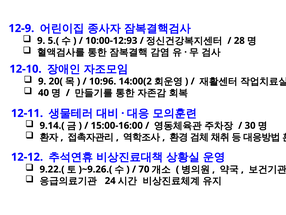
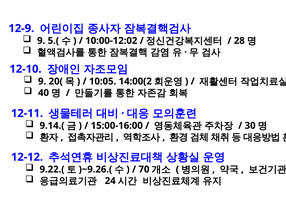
10:00-12:93: 10:00-12:93 -> 10:00-12:02
10:96: 10:96 -> 10:05
